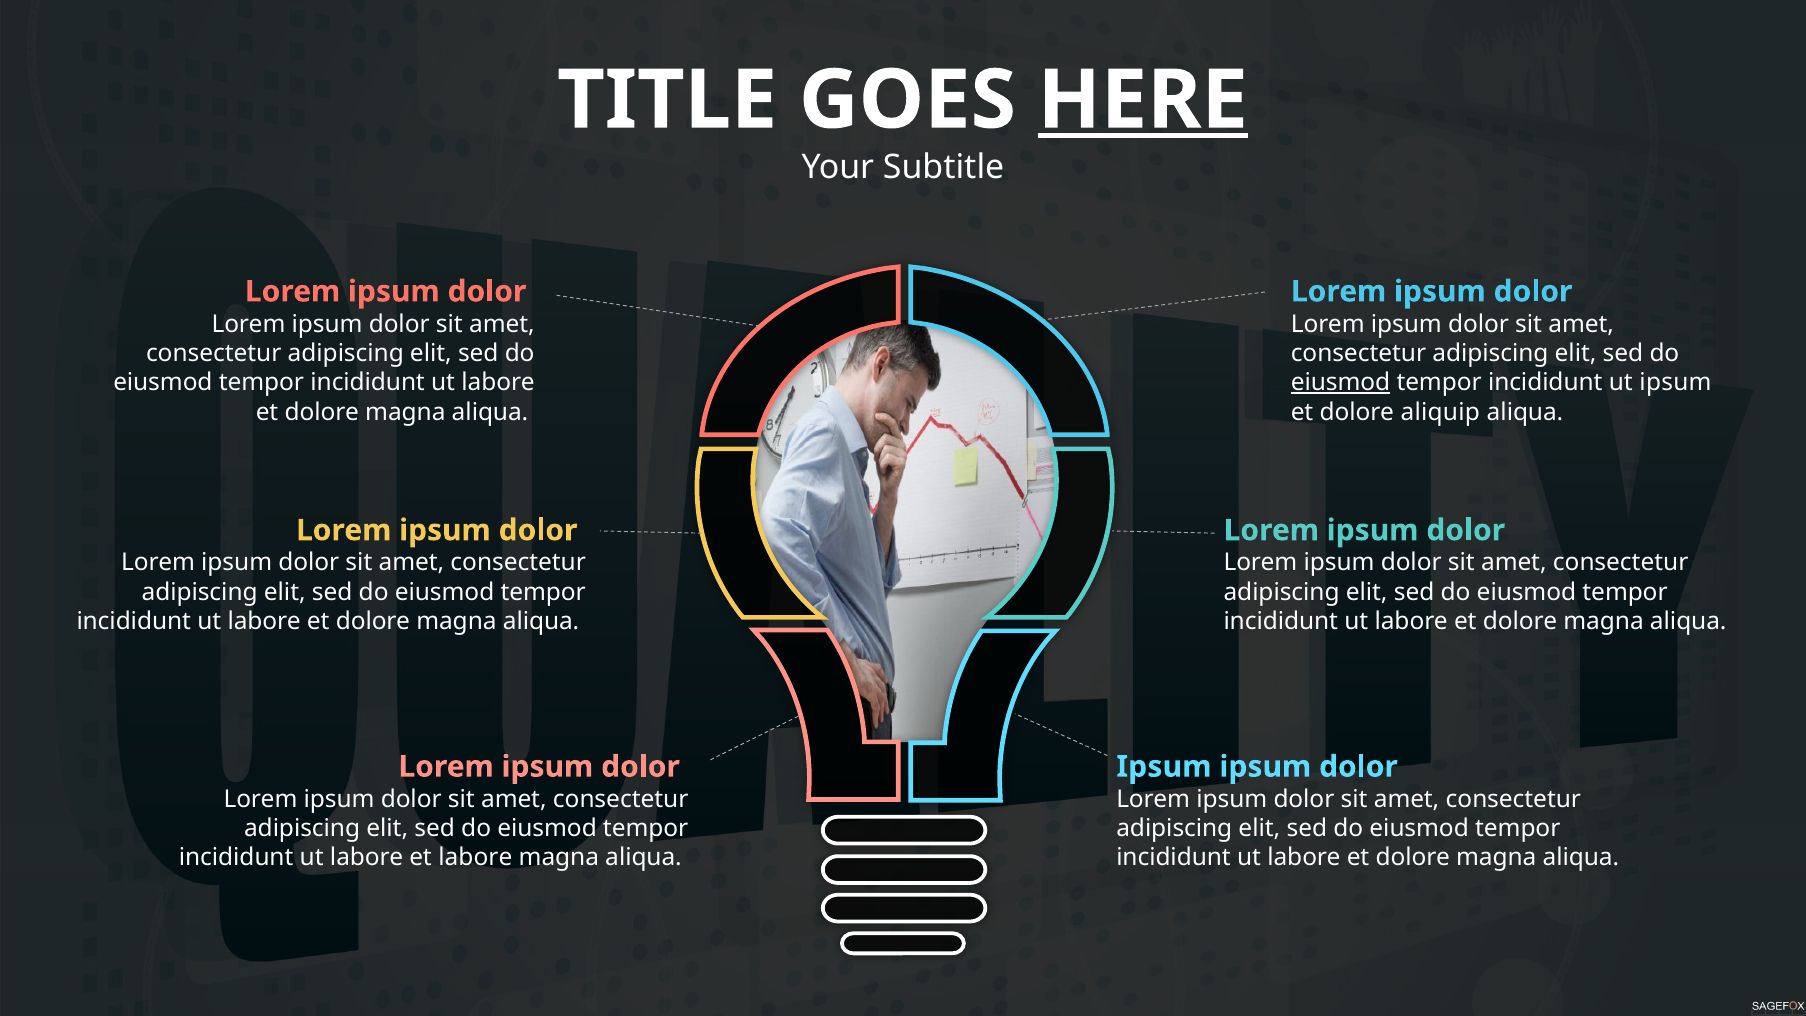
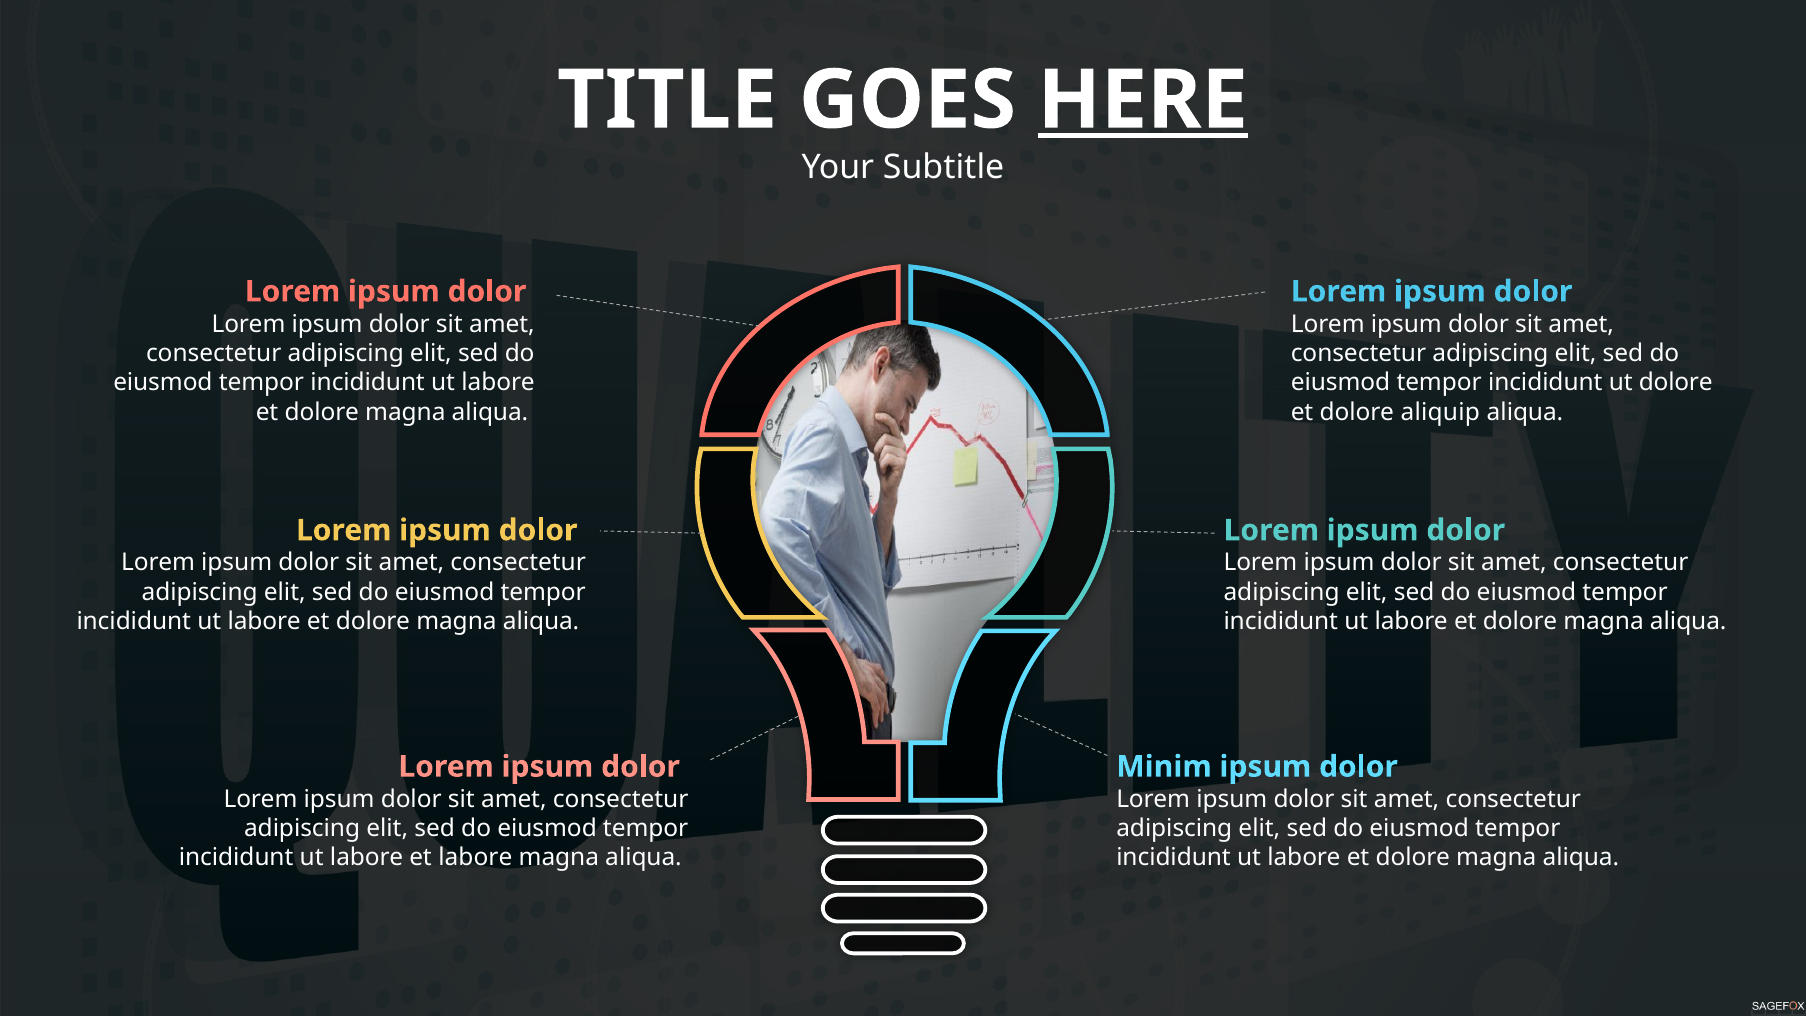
eiusmod at (1341, 383) underline: present -> none
ut ipsum: ipsum -> dolore
Ipsum at (1164, 767): Ipsum -> Minim
